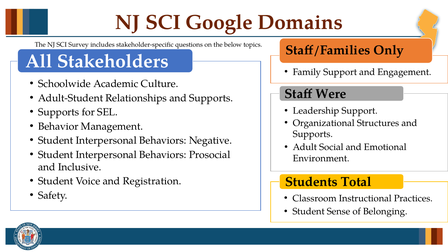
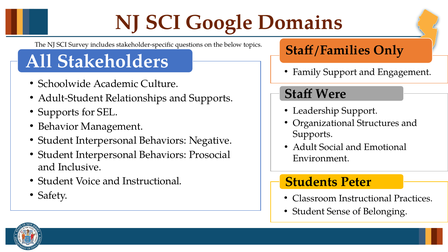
and Registration: Registration -> Instructional
Total: Total -> Peter
